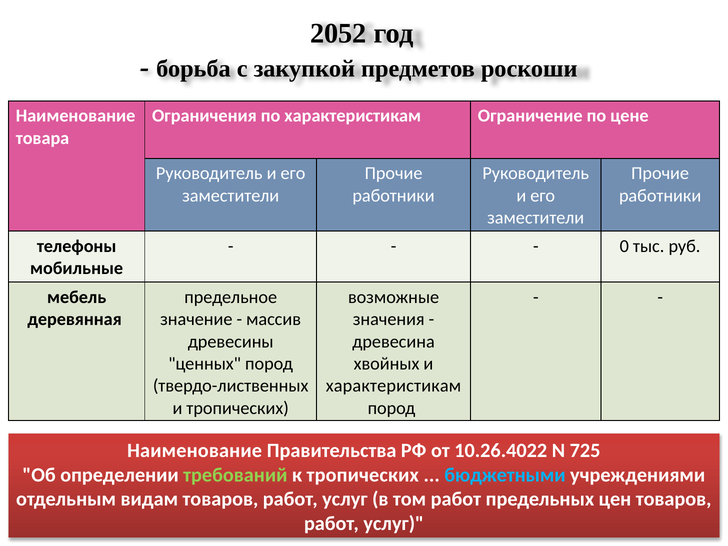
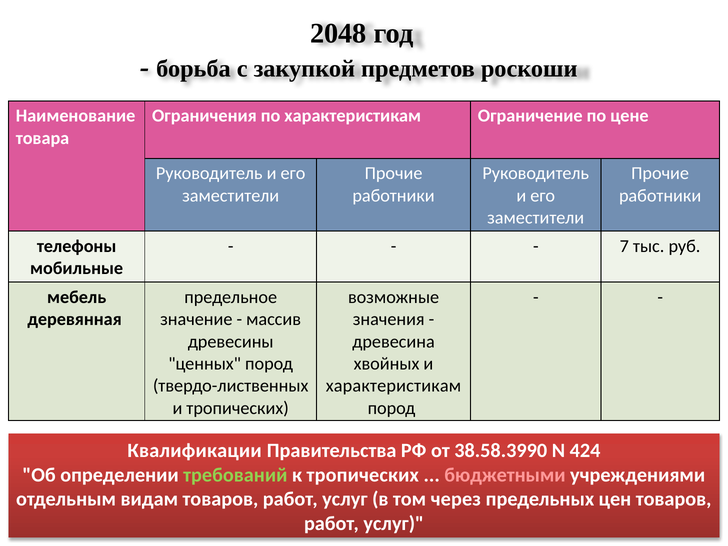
2052: 2052 -> 2048
0: 0 -> 7
Наименование at (195, 451): Наименование -> Квалификации
10.26.4022: 10.26.4022 -> 38.58.3990
725: 725 -> 424
бюджетными colour: light blue -> pink
том работ: работ -> через
